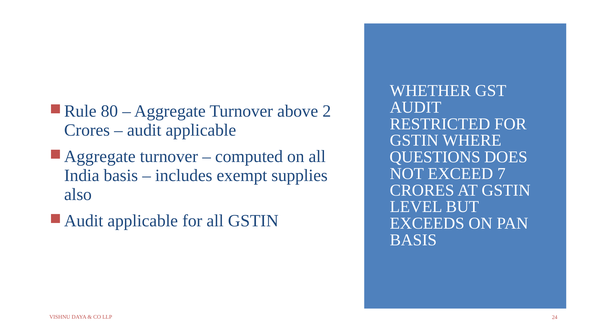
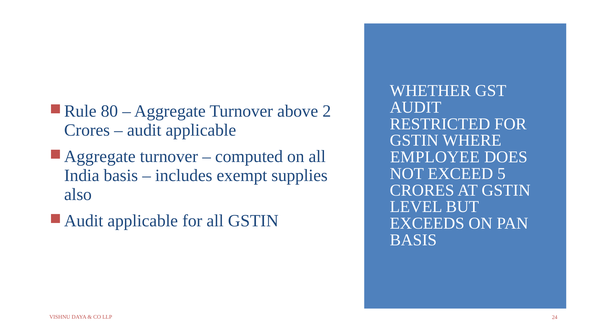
QUESTIONS: QUESTIONS -> EMPLOYEE
7: 7 -> 5
